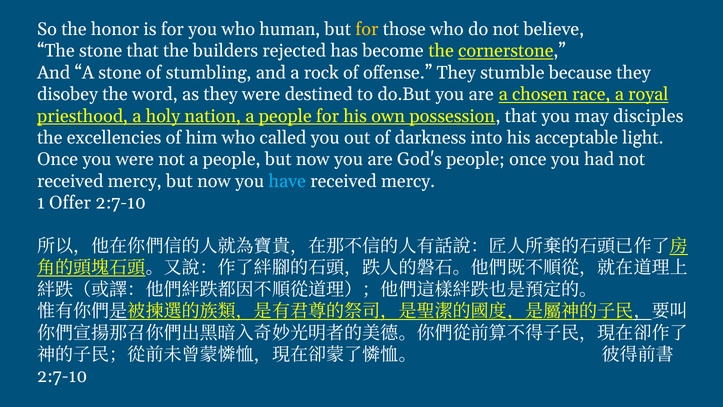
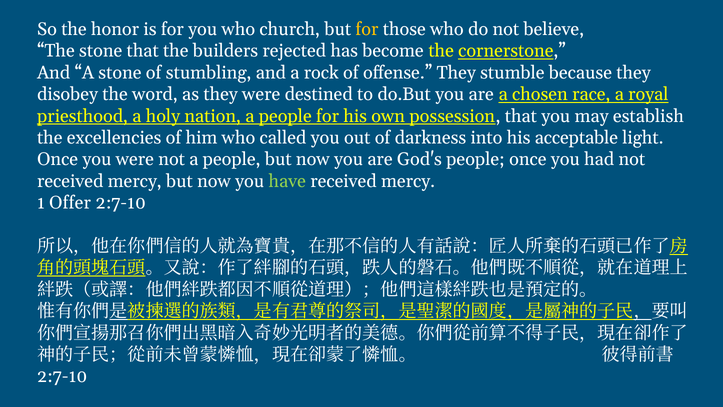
human: human -> church
disciples: disciples -> establish
have colour: light blue -> light green
